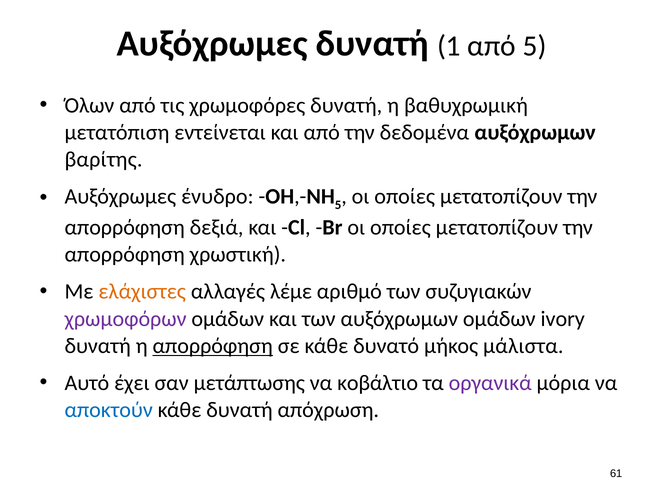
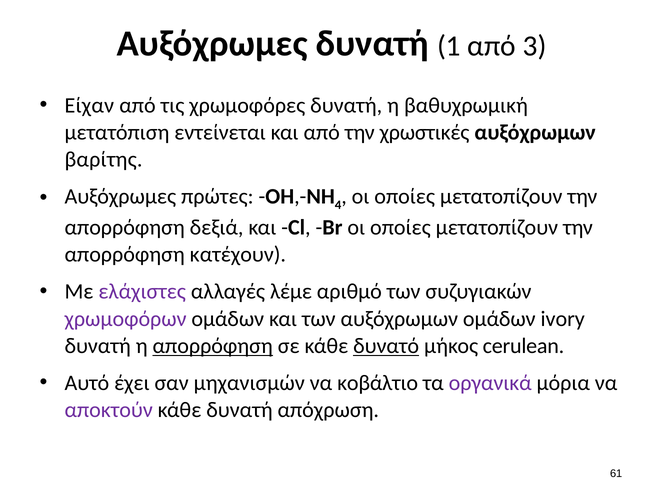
από 5: 5 -> 3
Όλων: Όλων -> Είχαν
δεδομένα: δεδομένα -> χρωστικές
ένυδρο: ένυδρο -> πρώτες
5 at (338, 205): 5 -> 4
χρωστική: χρωστική -> κατέχουν
ελάχιστες colour: orange -> purple
δυνατό underline: none -> present
μάλιστα: μάλιστα -> cerulean
μετάπτωσης: μετάπτωσης -> μηχανισμών
αποκτούν colour: blue -> purple
